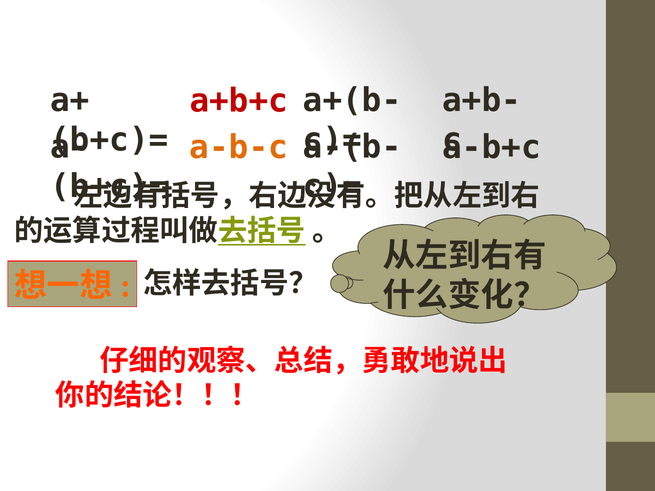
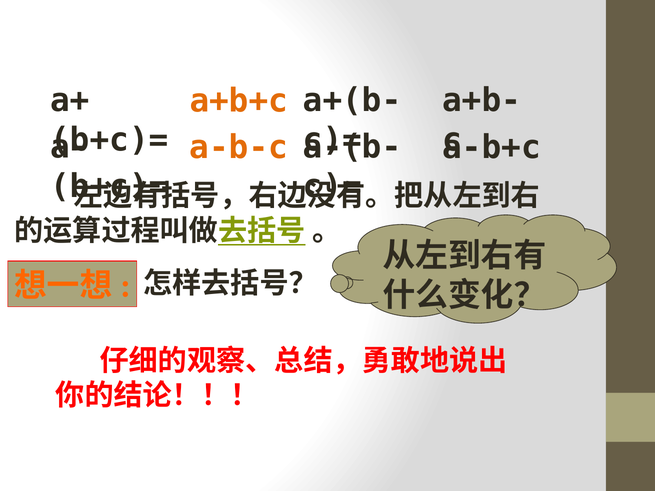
a+b+c colour: red -> orange
